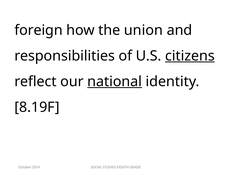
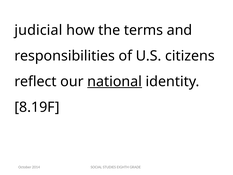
foreign: foreign -> judicial
union: union -> terms
citizens underline: present -> none
